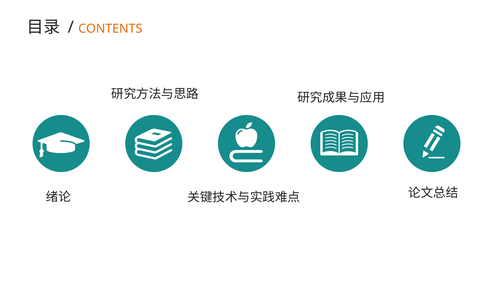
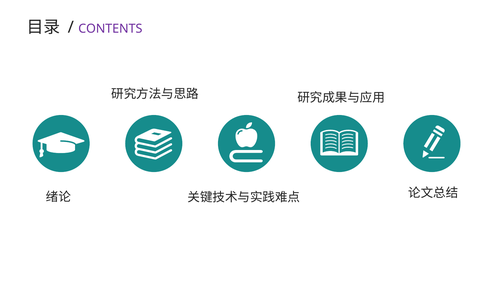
CONTENTS colour: orange -> purple
